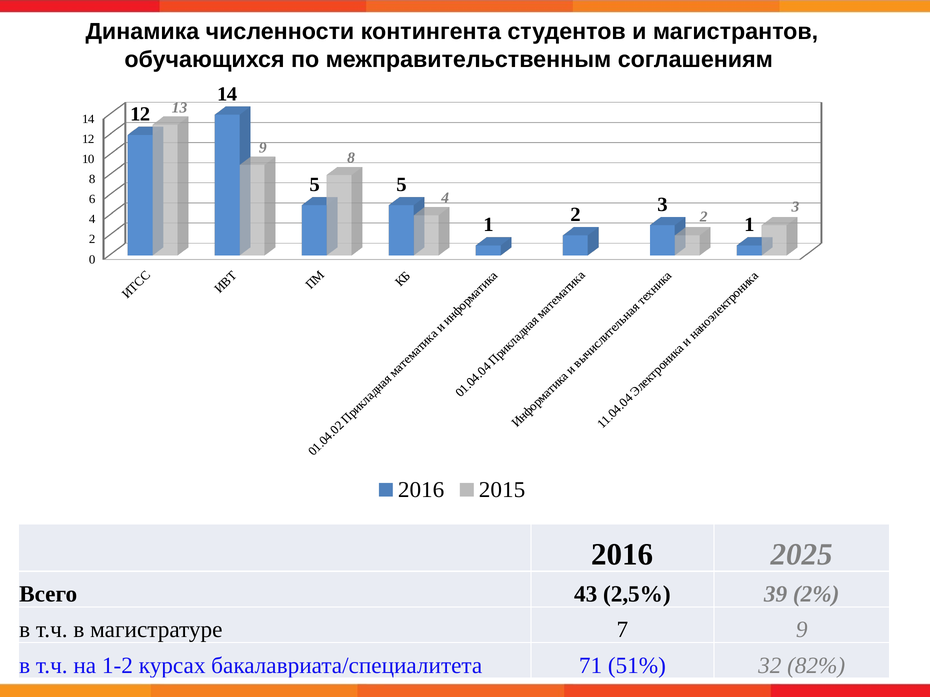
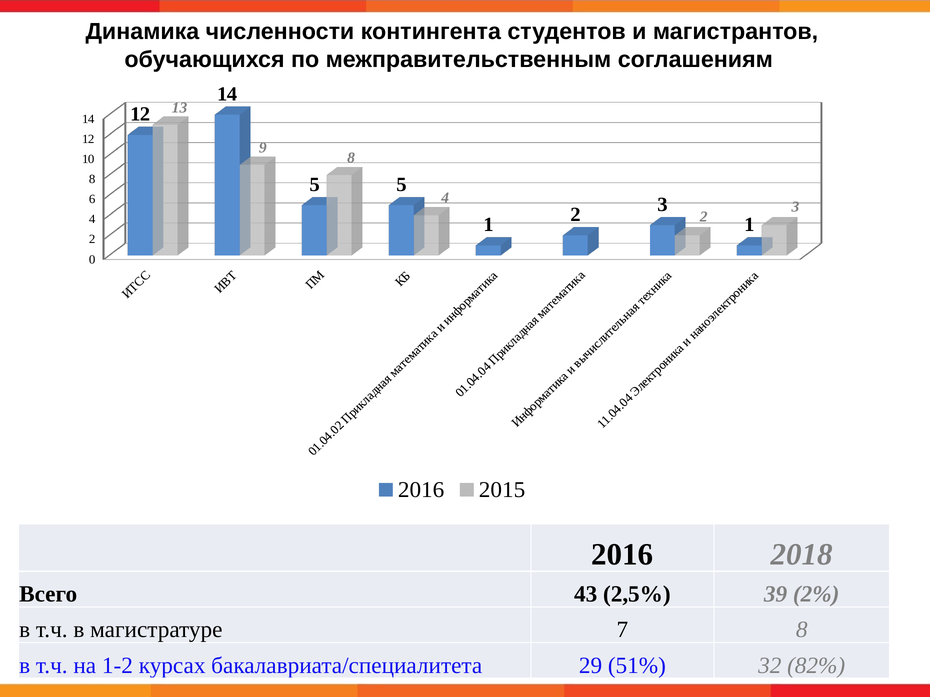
2025: 2025 -> 2018
7 9: 9 -> 8
71: 71 -> 29
